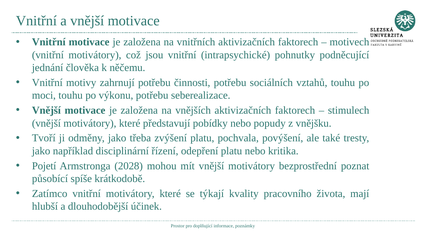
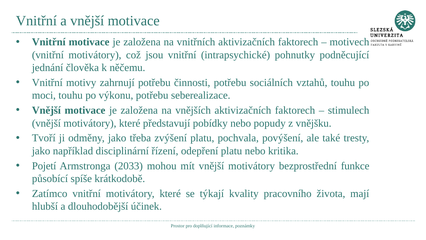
2028: 2028 -> 2033
poznat: poznat -> funkce
